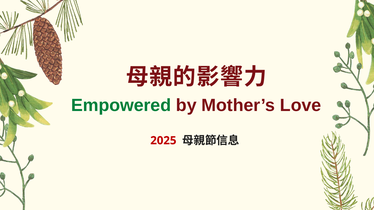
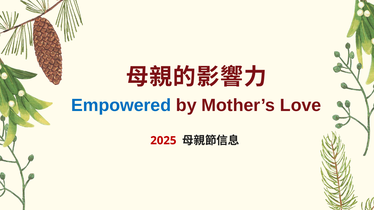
Empowered colour: green -> blue
